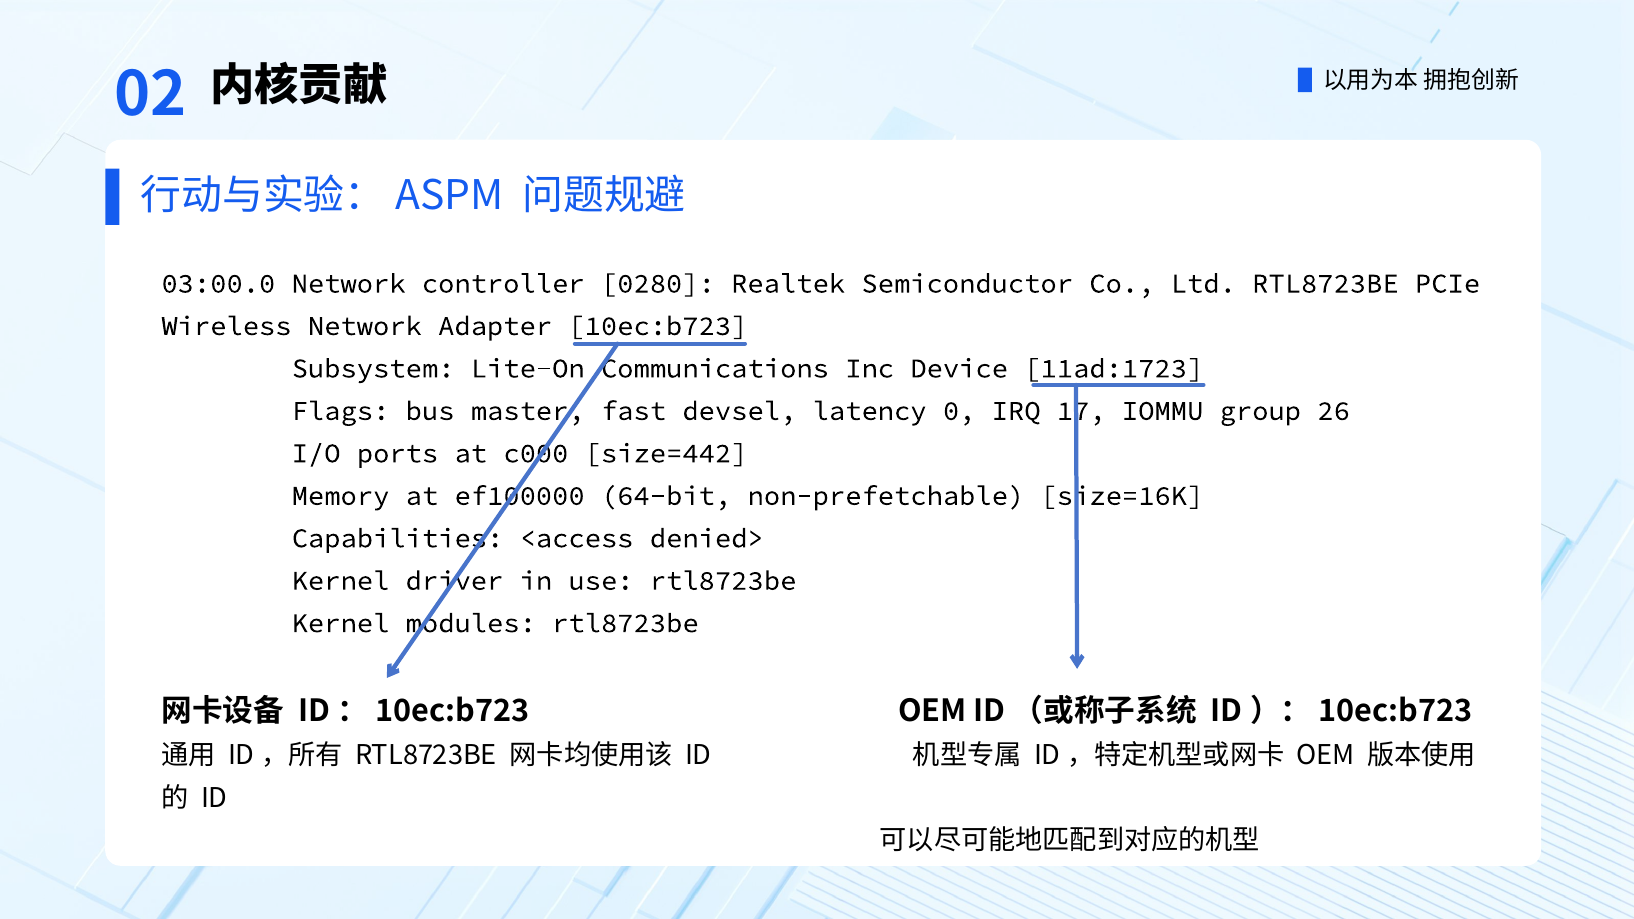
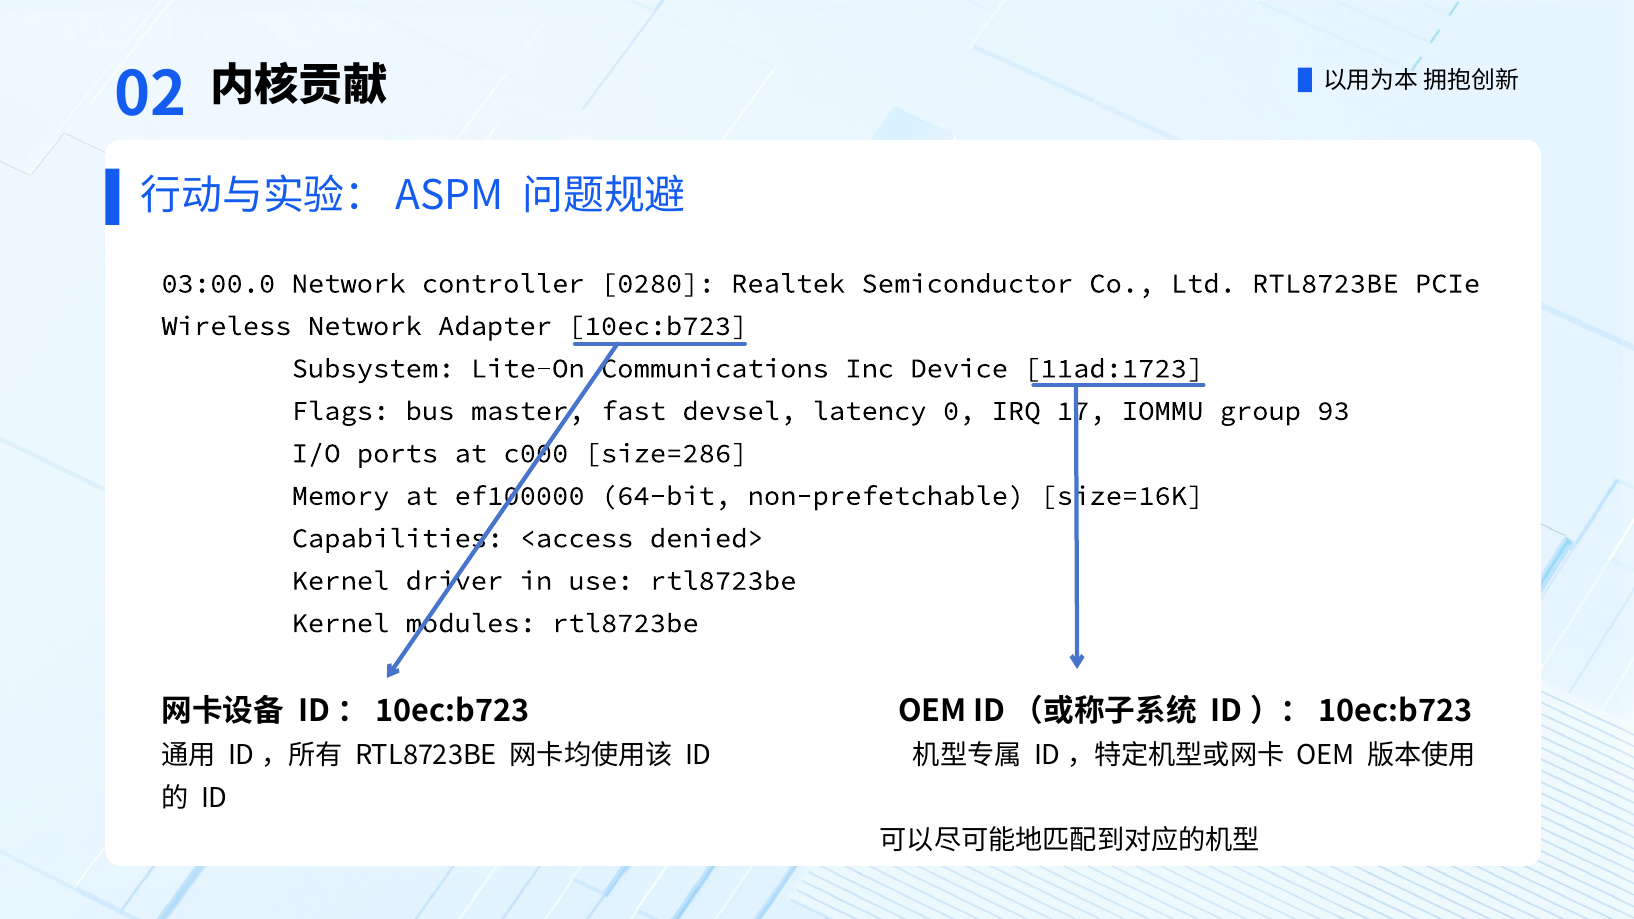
26: 26 -> 93
size=442: size=442 -> size=286
